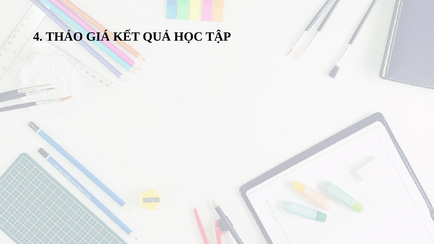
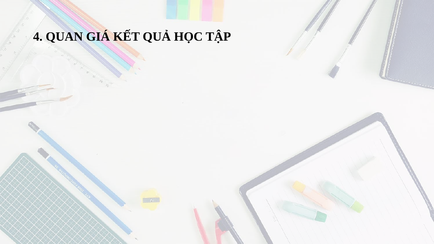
THẢO: THẢO -> QUAN
